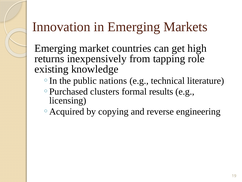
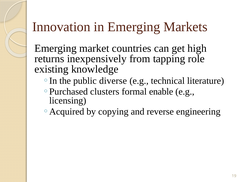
nations: nations -> diverse
results: results -> enable
